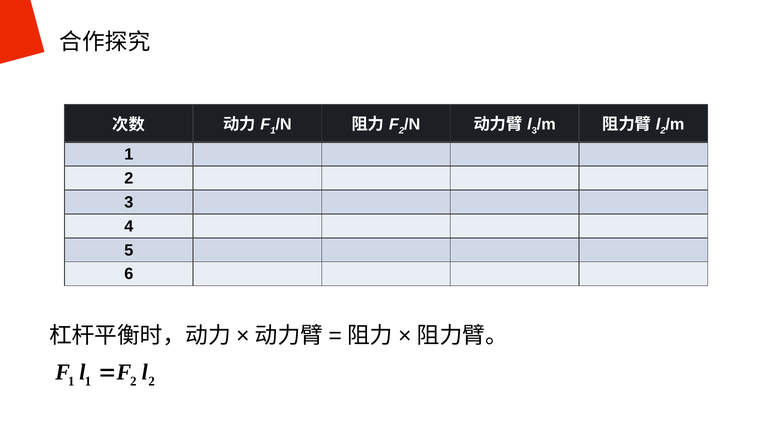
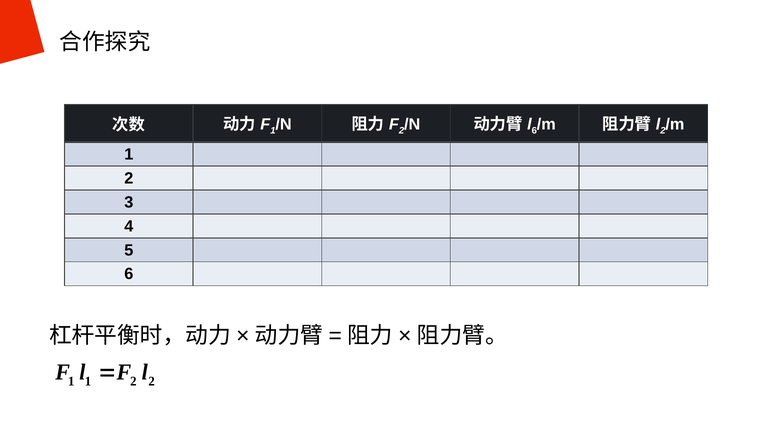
3 at (534, 131): 3 -> 6
